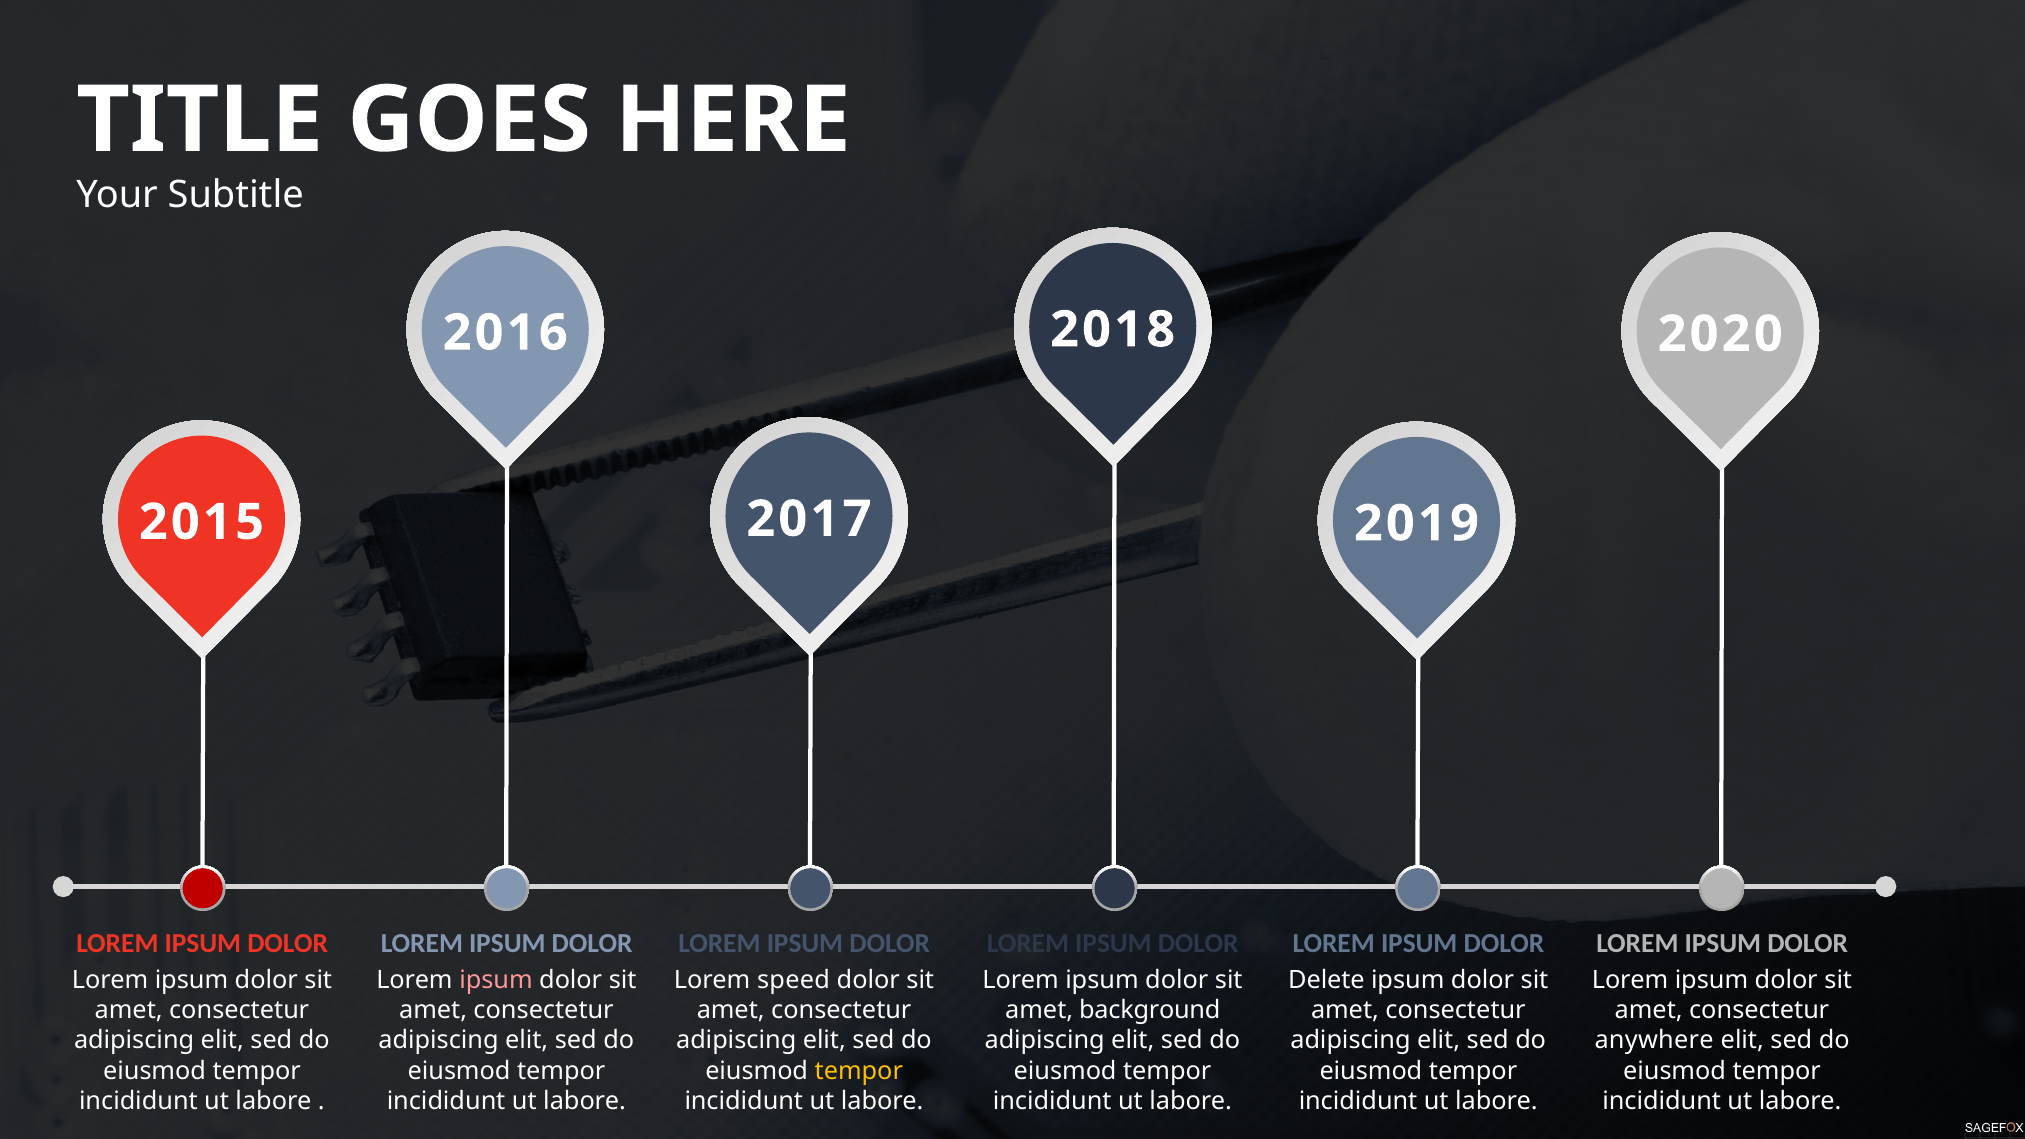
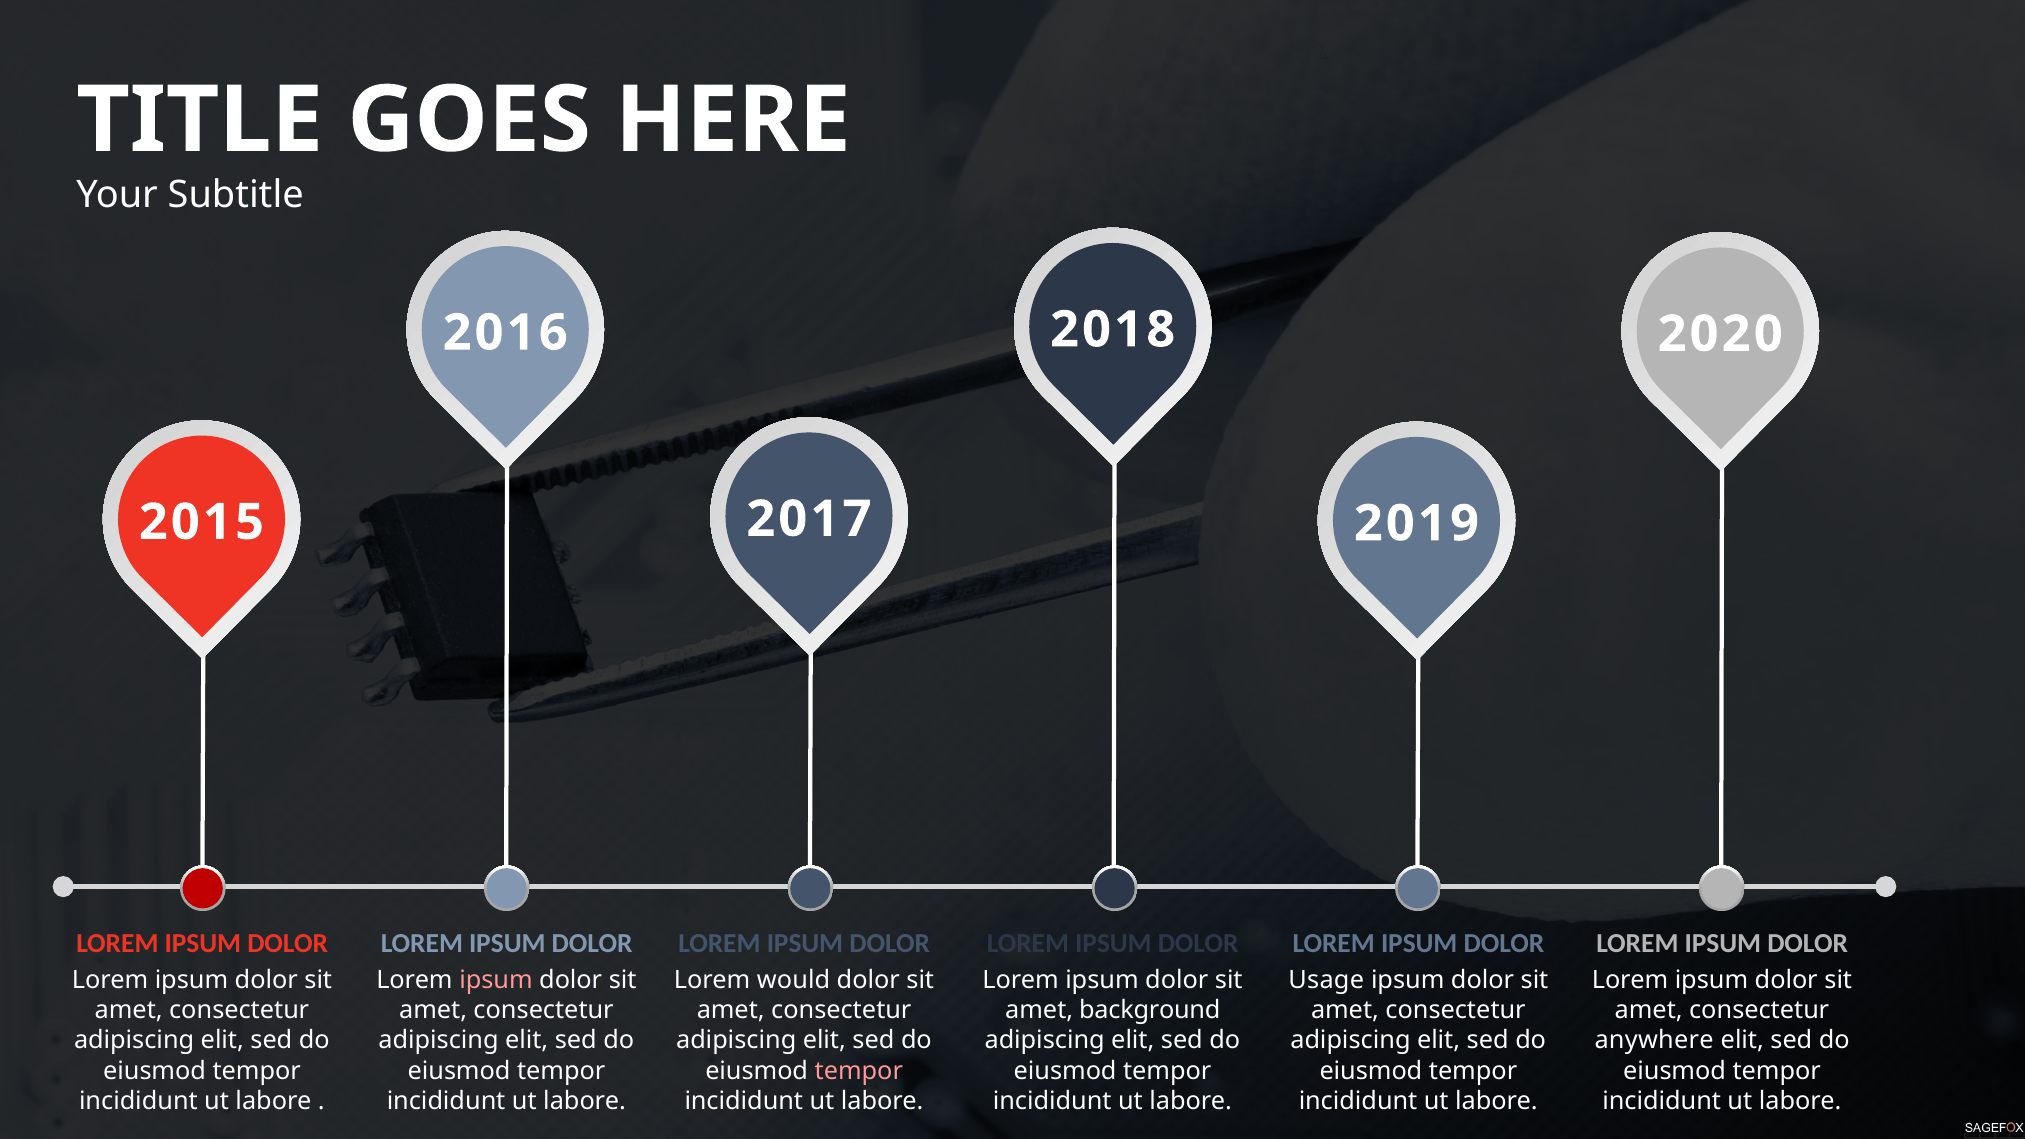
speed: speed -> would
Delete: Delete -> Usage
tempor at (859, 1071) colour: yellow -> pink
